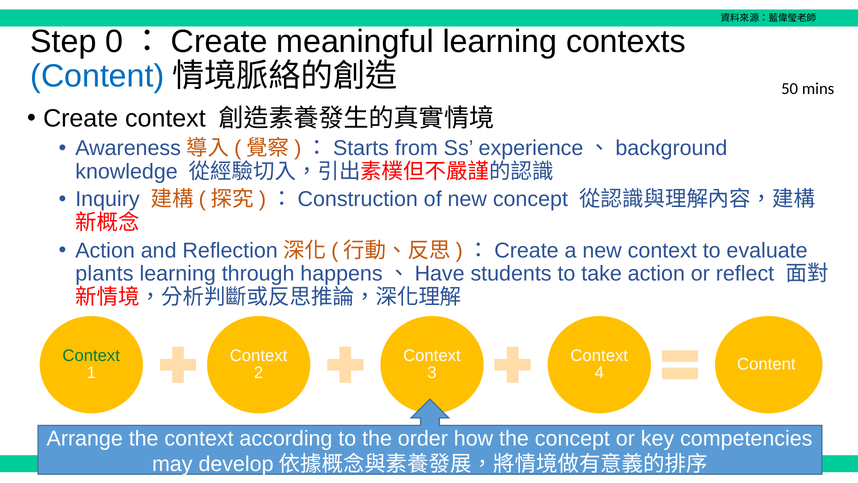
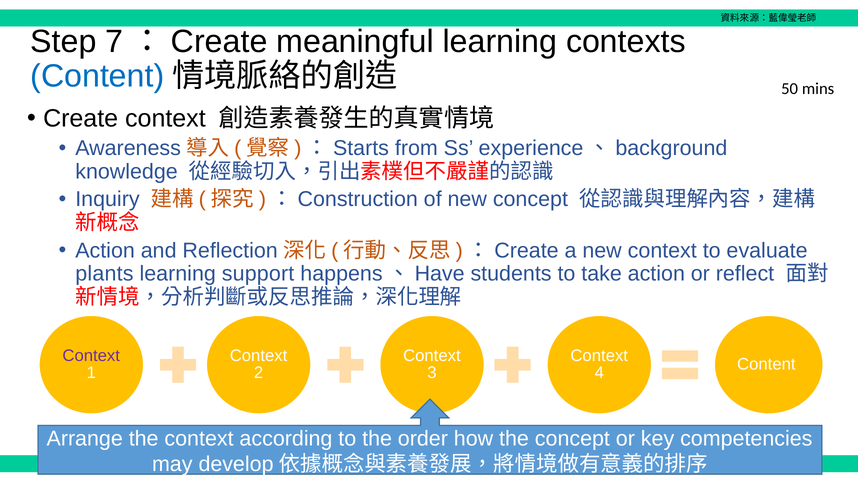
0: 0 -> 7
through: through -> support
Context at (91, 355) colour: green -> purple
